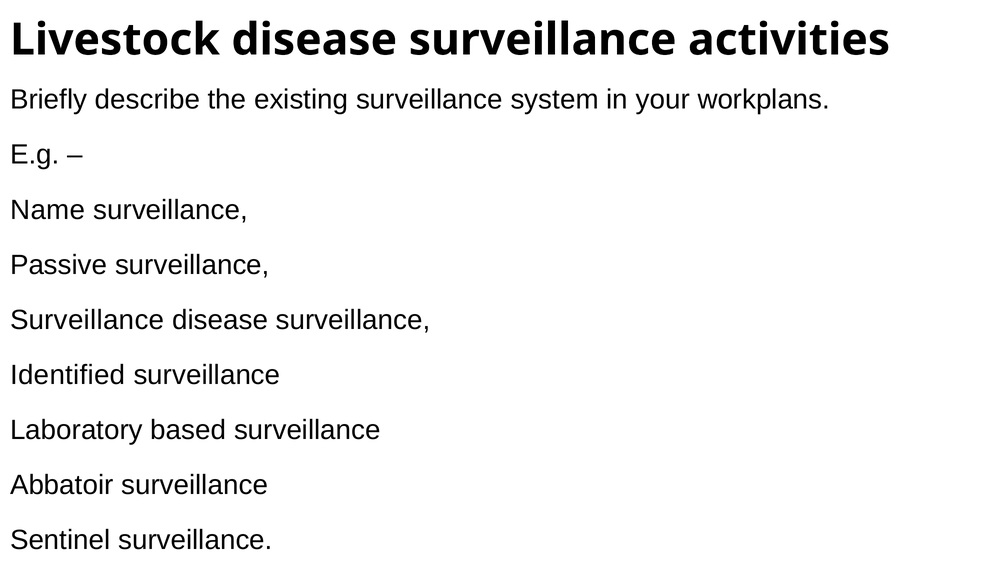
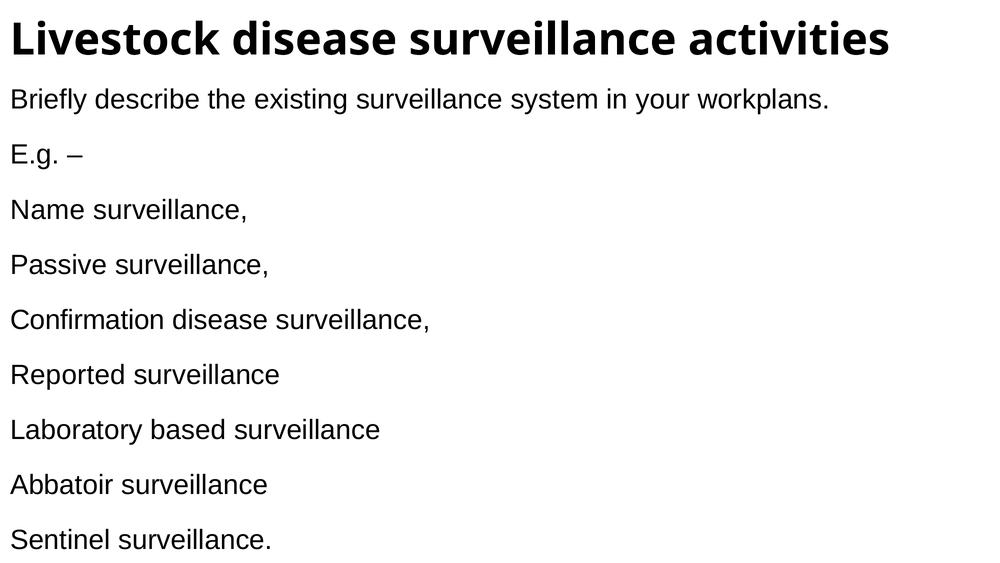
Surveillance at (87, 320): Surveillance -> Confirmation
Identified: Identified -> Reported
